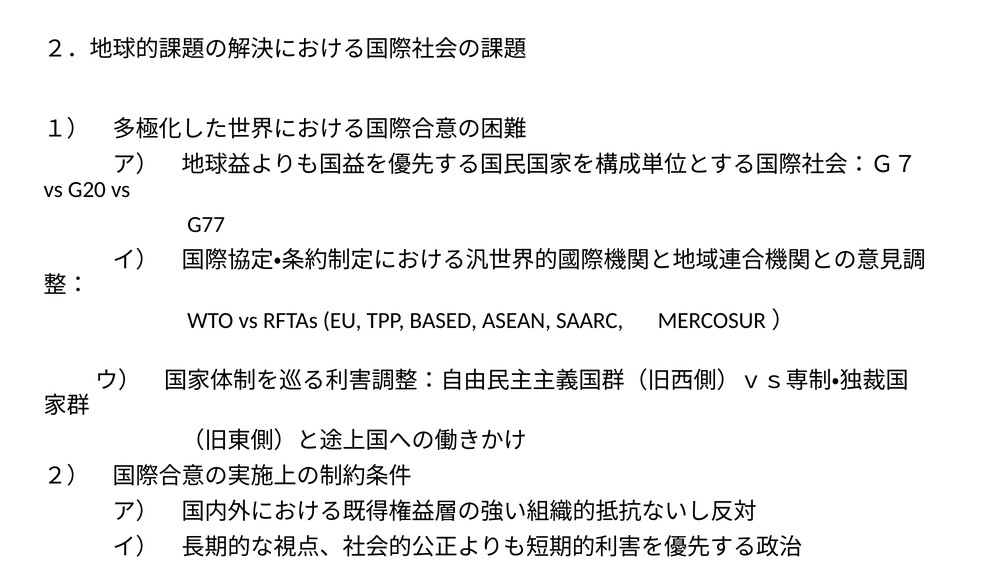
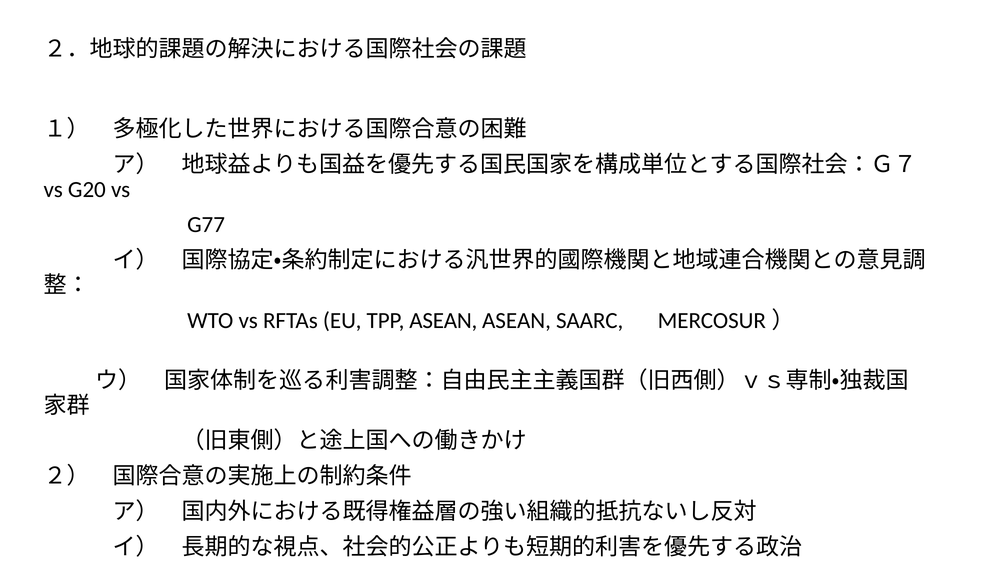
TPP BASED: BASED -> ASEAN
